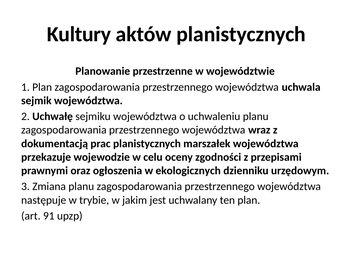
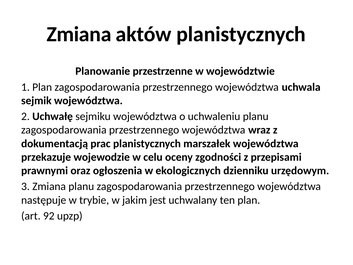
Kultury at (79, 34): Kultury -> Zmiana
91: 91 -> 92
